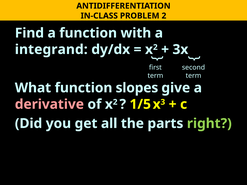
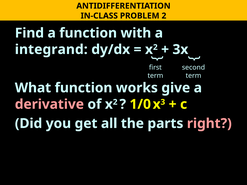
slopes: slopes -> works
1/5: 1/5 -> 1/0
right colour: light green -> pink
